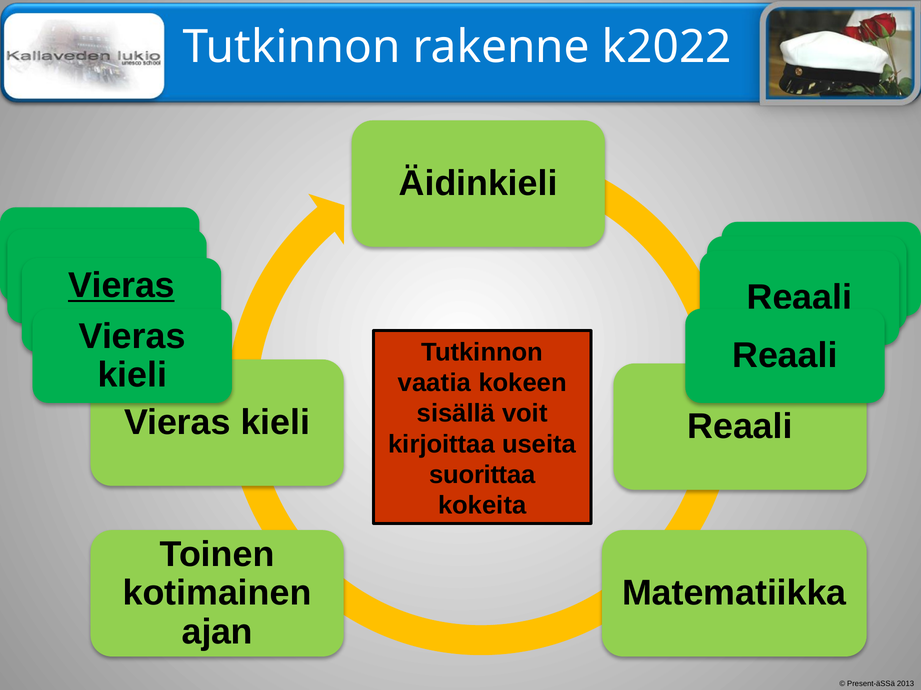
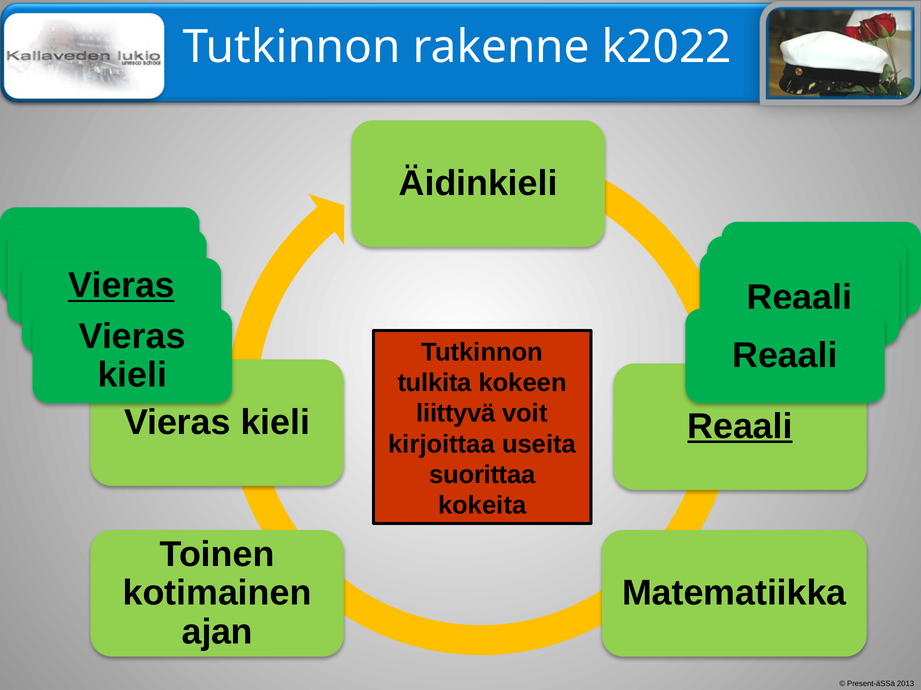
vaatia: vaatia -> tulkita
sisällä: sisällä -> liittyvä
Reaali at (740, 427) underline: none -> present
